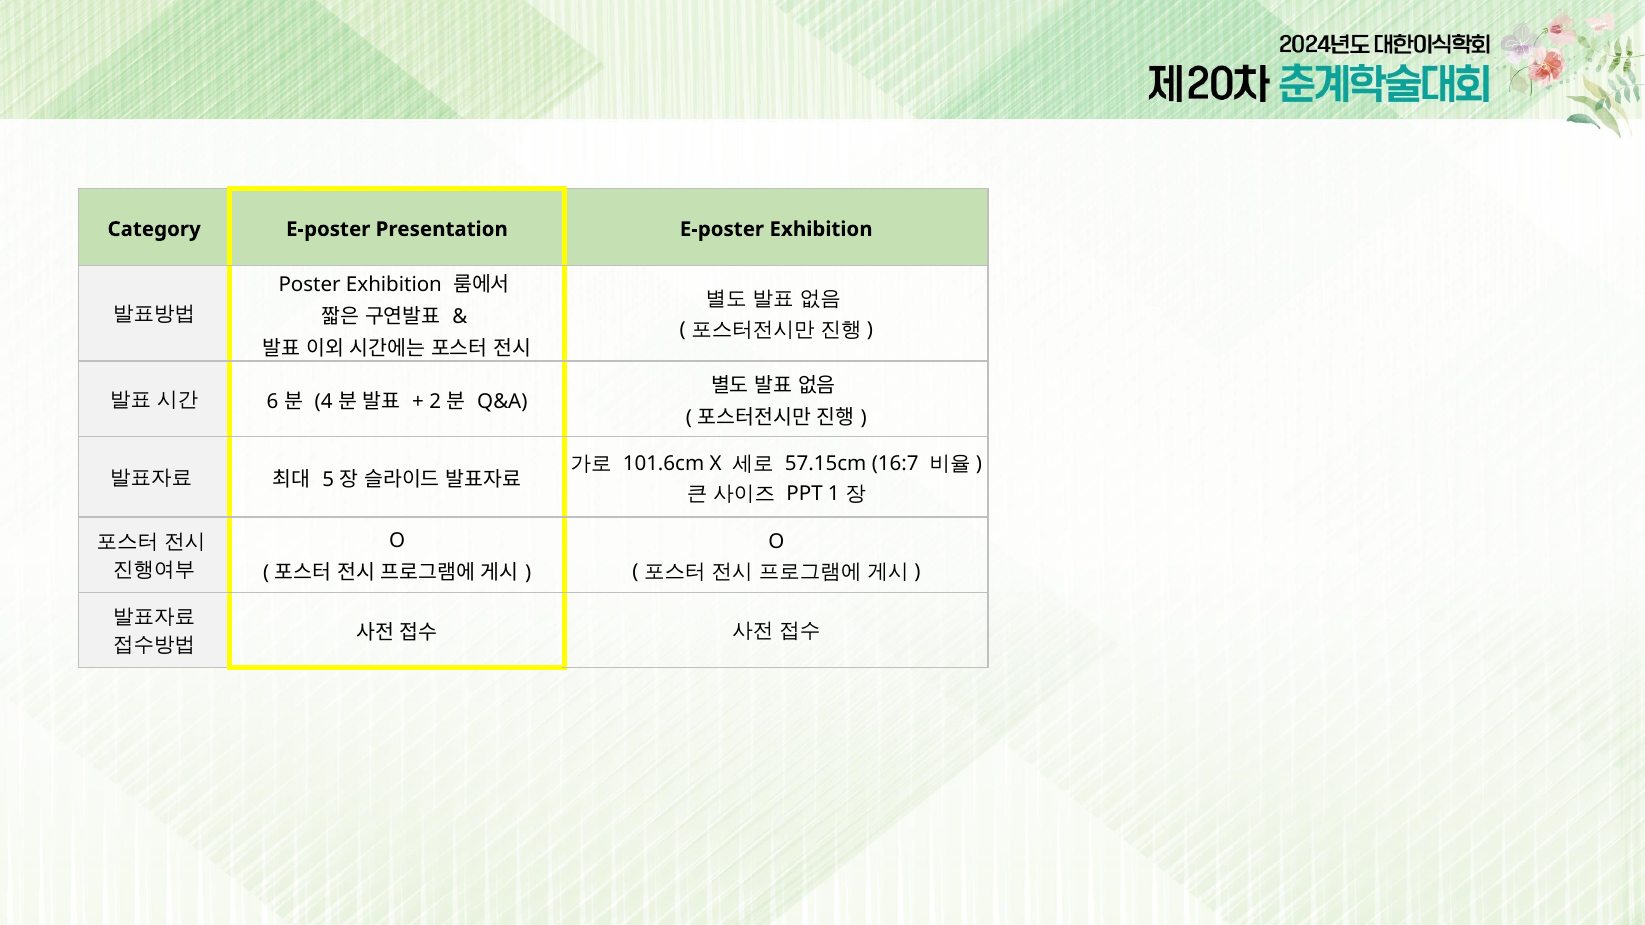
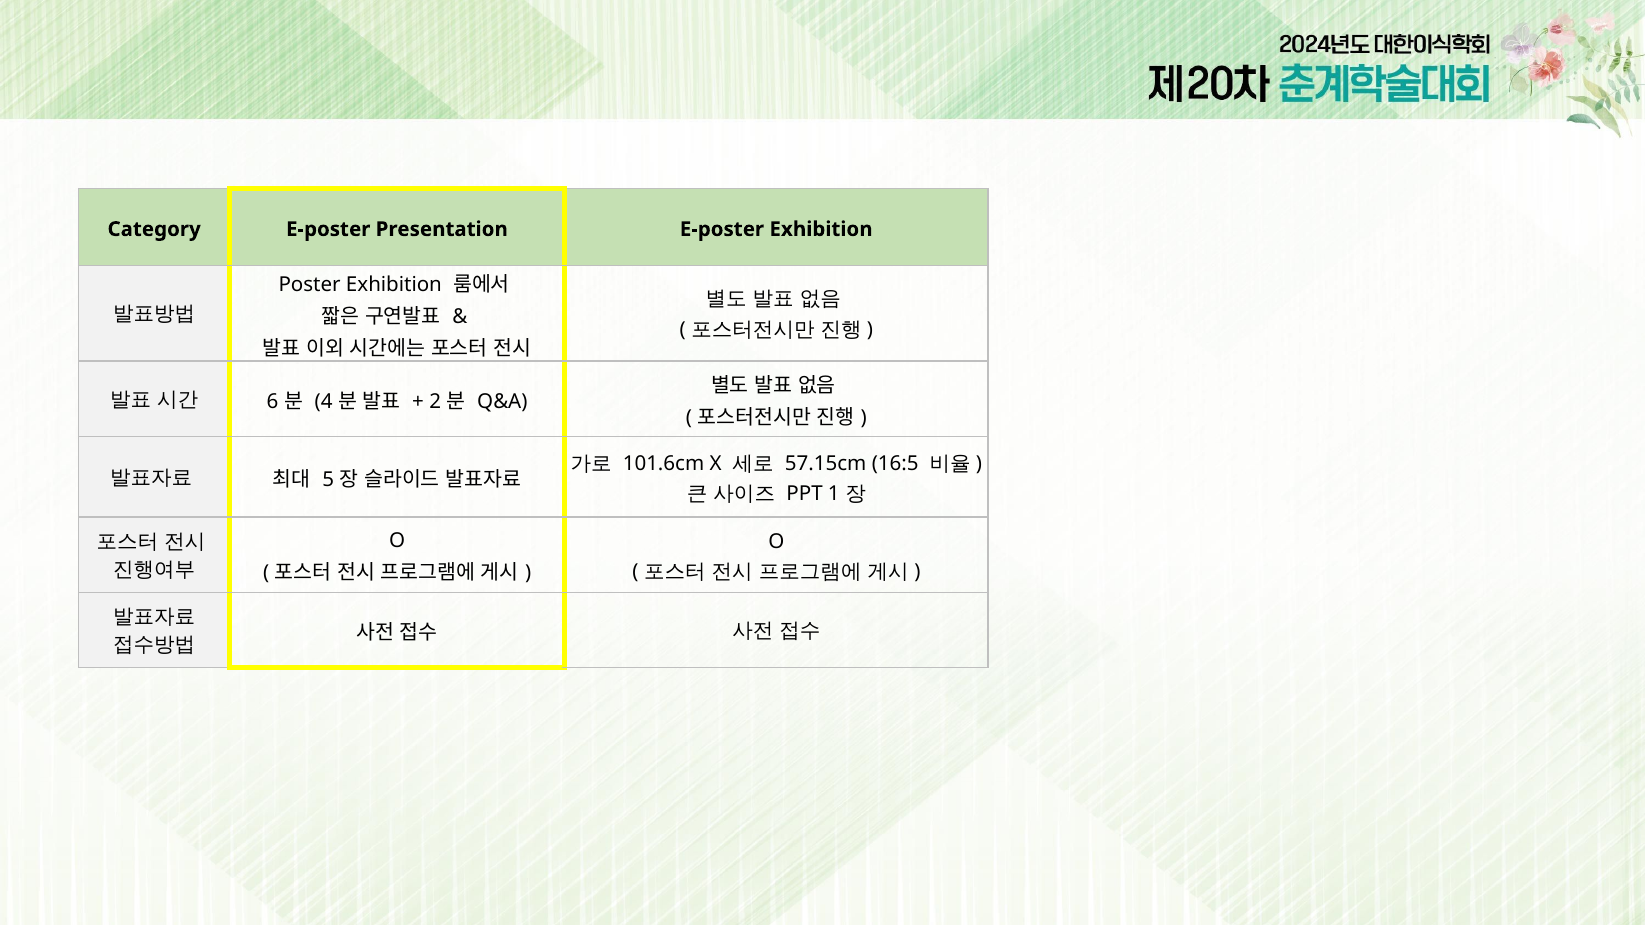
16:7: 16:7 -> 16:5
